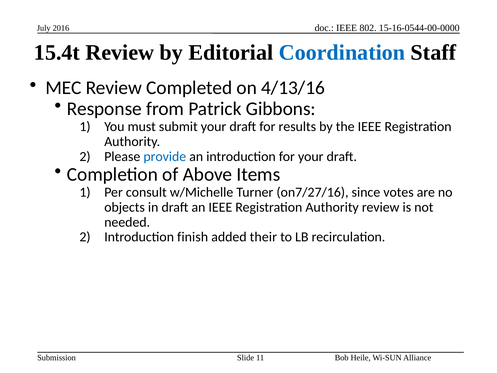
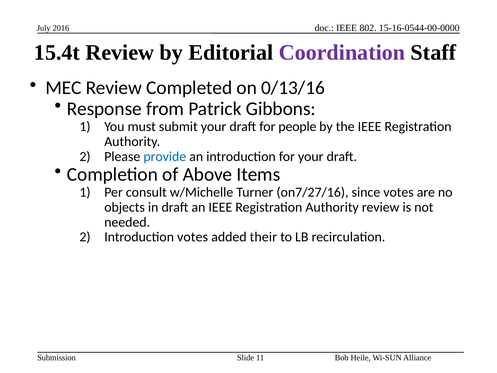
Coordination colour: blue -> purple
4/13/16: 4/13/16 -> 0/13/16
results: results -> people
Introduction finish: finish -> votes
